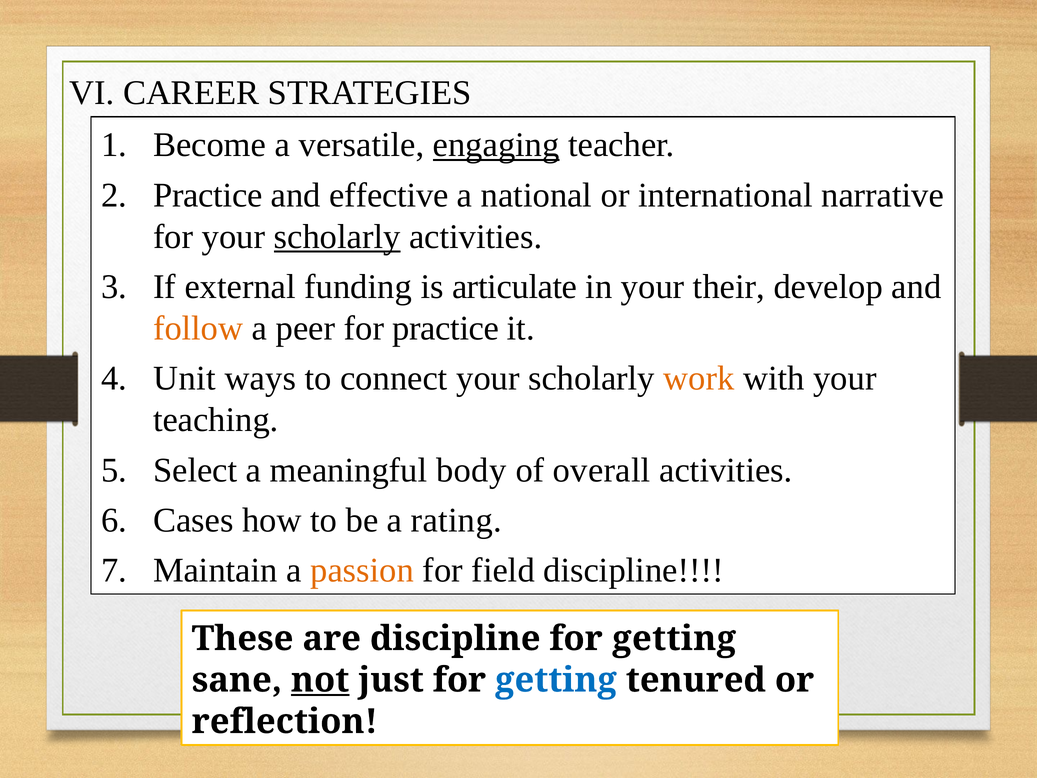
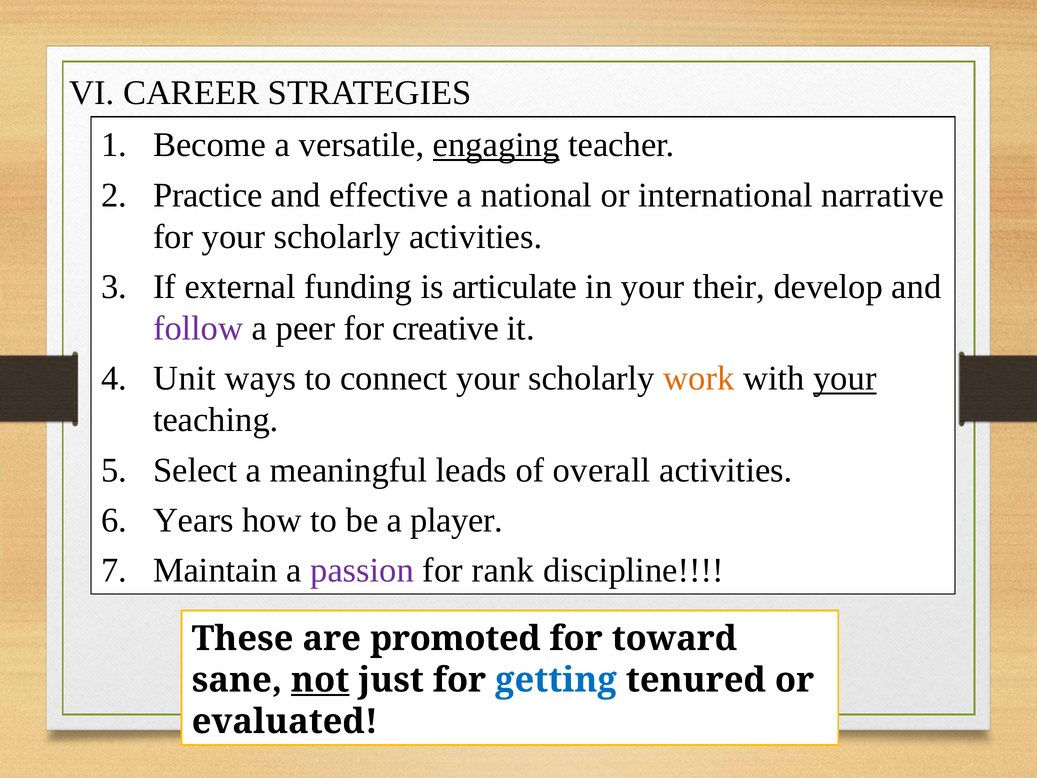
scholarly at (337, 237) underline: present -> none
follow colour: orange -> purple
for practice: practice -> creative
your at (845, 378) underline: none -> present
body: body -> leads
Cases: Cases -> Years
rating: rating -> player
passion colour: orange -> purple
field: field -> rank
are discipline: discipline -> promoted
getting at (674, 638): getting -> toward
reflection: reflection -> evaluated
